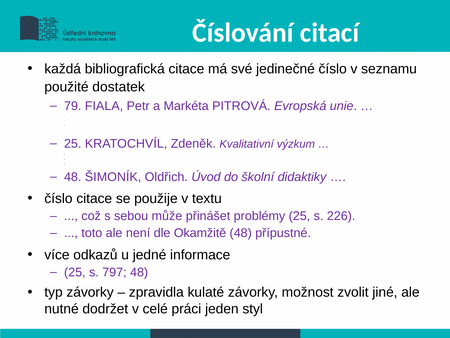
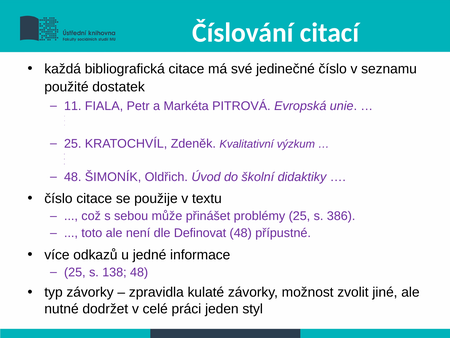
79: 79 -> 11
226: 226 -> 386
Okamžitě: Okamžitě -> Definovat
797: 797 -> 138
